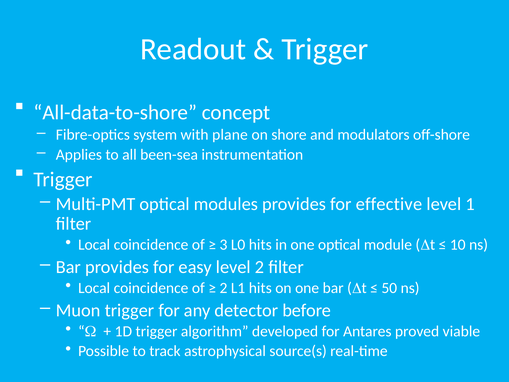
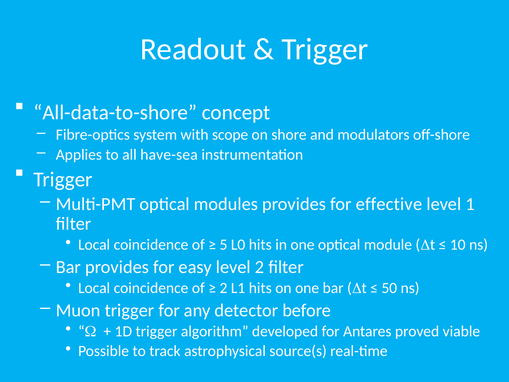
plane: plane -> scope
been-sea: been-sea -> have-sea
3: 3 -> 5
